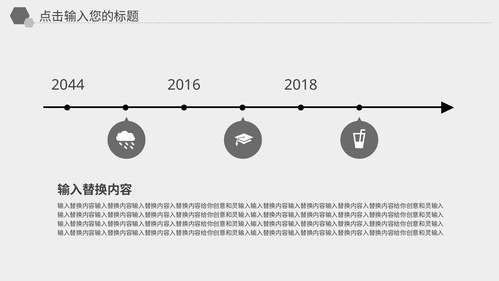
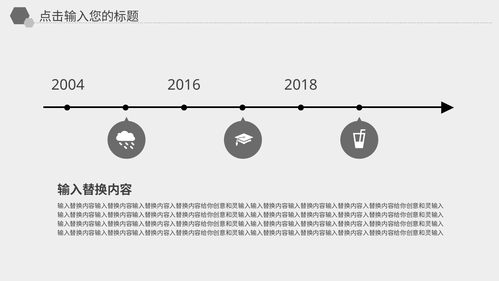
2044: 2044 -> 2004
